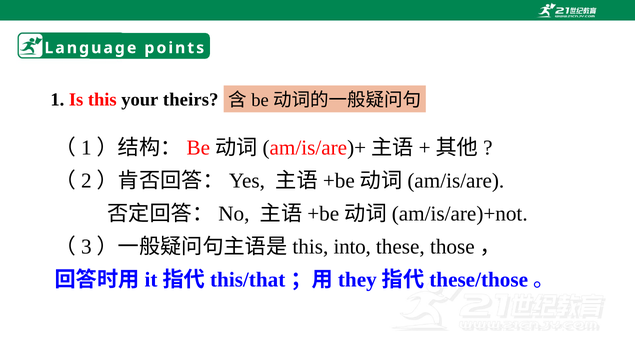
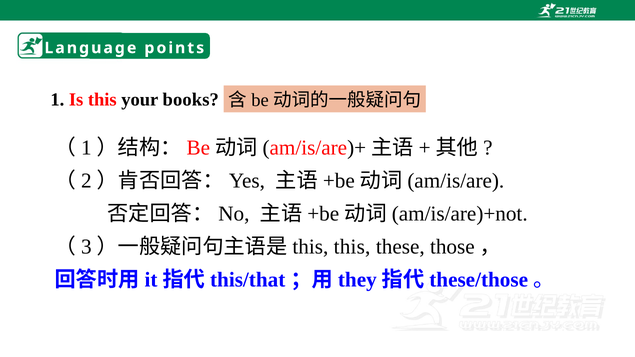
theirs: theirs -> books
this into: into -> this
